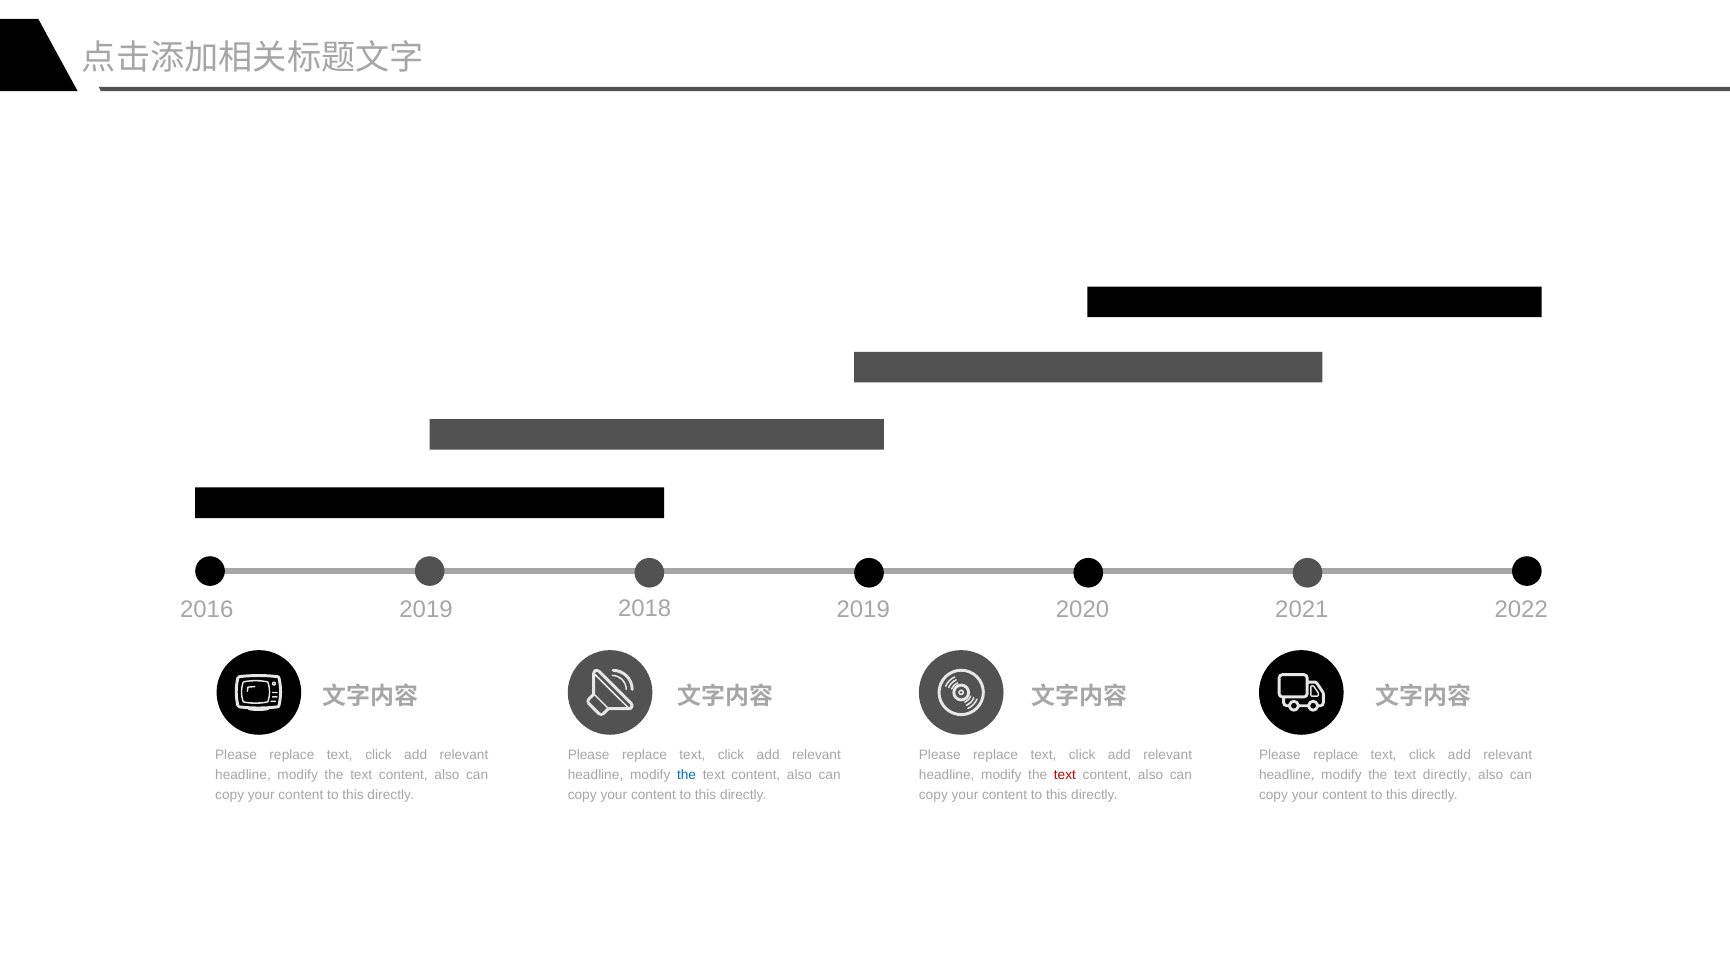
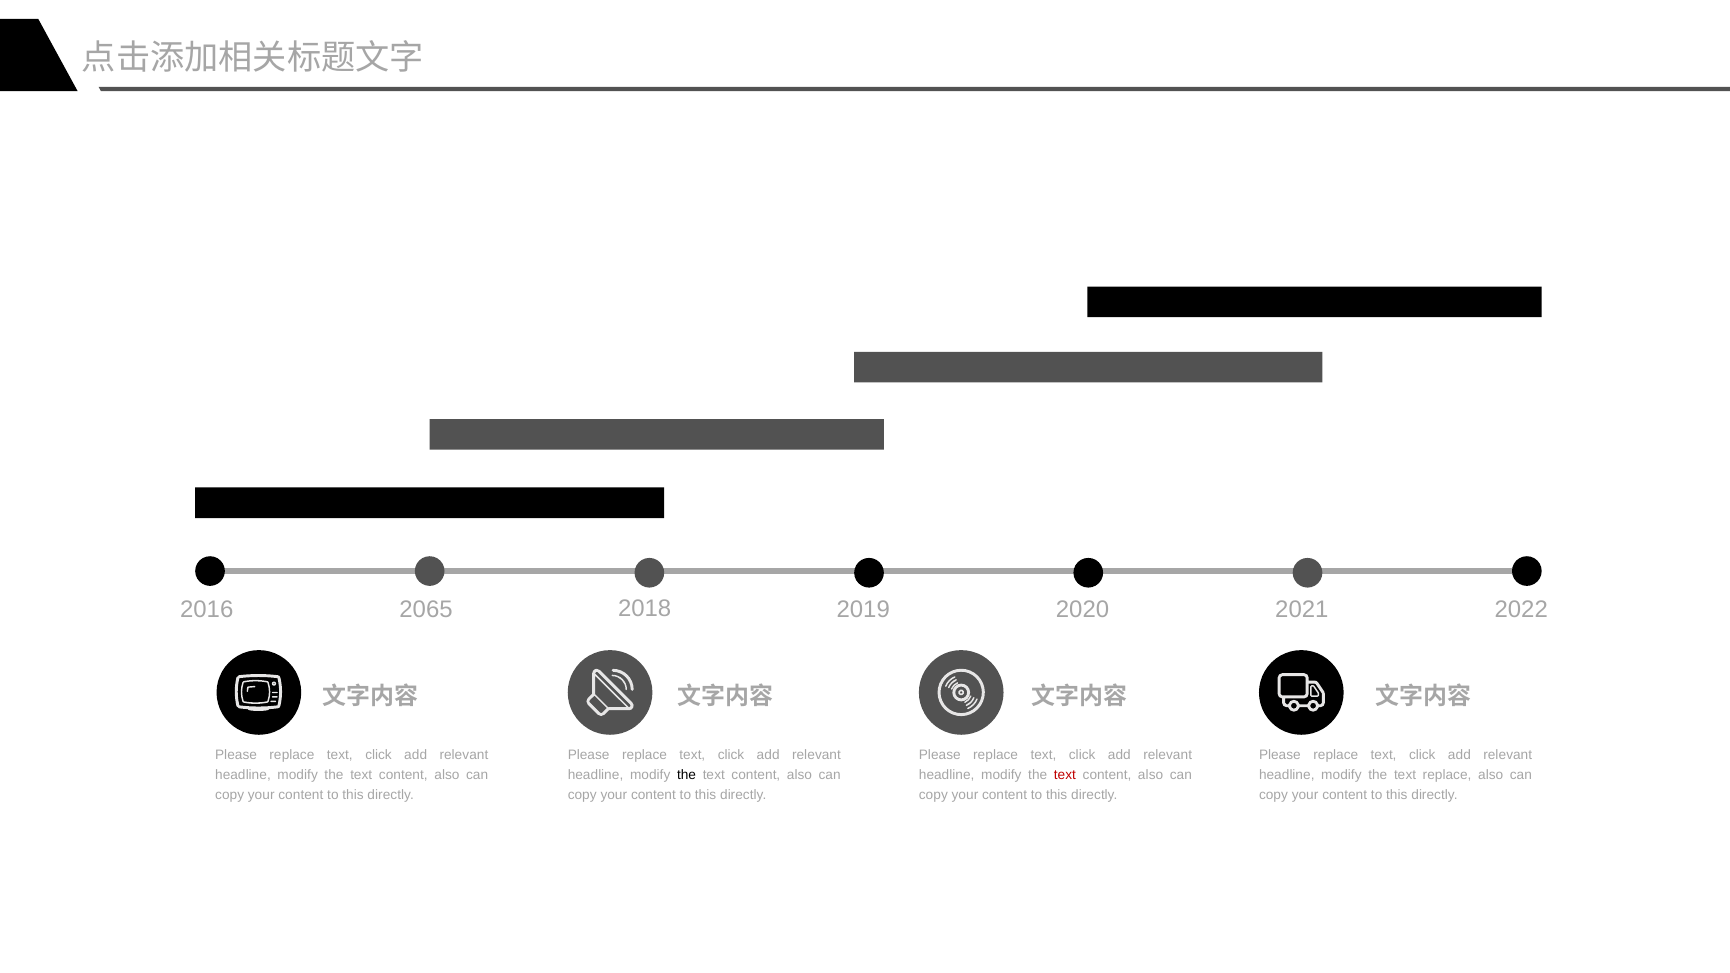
2019 at (426, 609): 2019 -> 2065
the at (687, 775) colour: blue -> black
text directly: directly -> replace
